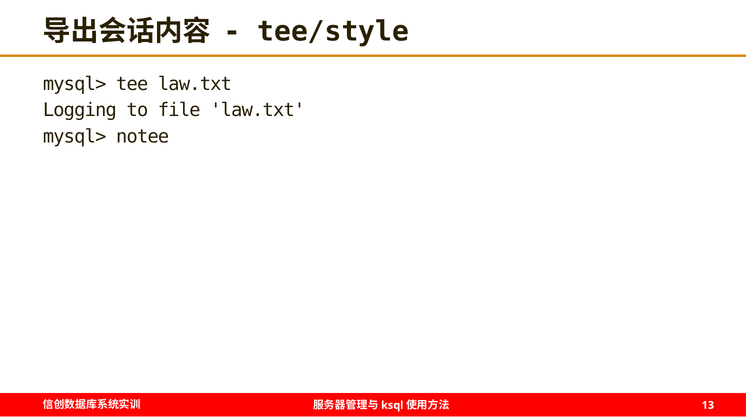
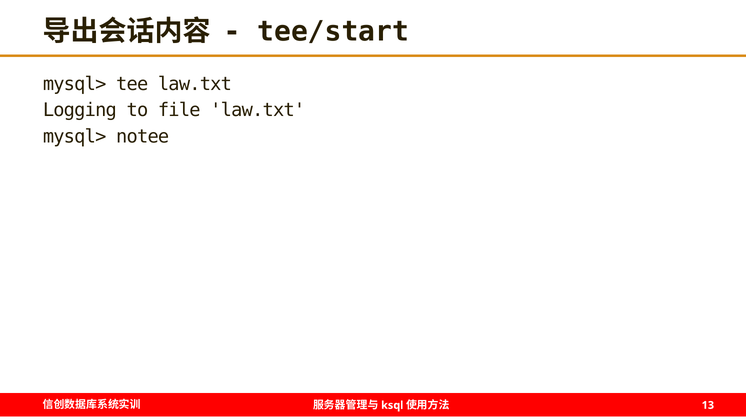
tee/style: tee/style -> tee/start
